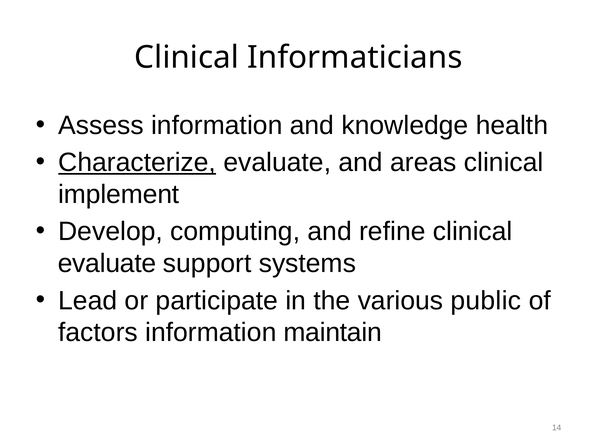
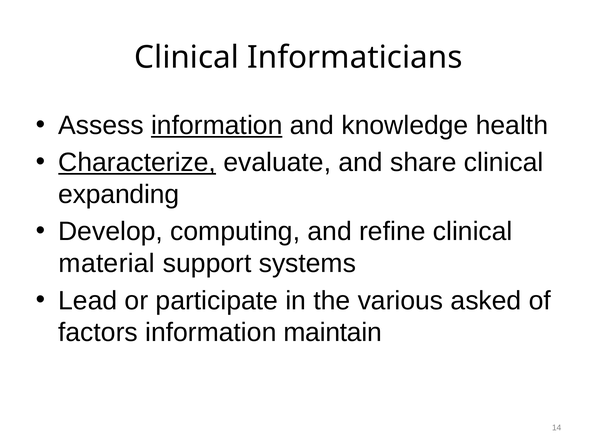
information at (217, 125) underline: none -> present
areas: areas -> share
implement: implement -> expanding
evaluate at (107, 263): evaluate -> material
public: public -> asked
